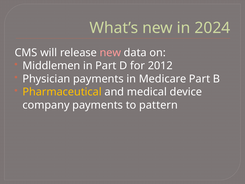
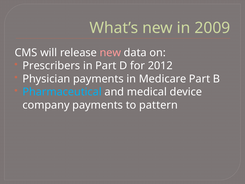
2024: 2024 -> 2009
Middlemen: Middlemen -> Prescribers
Pharmaceutical colour: yellow -> light blue
